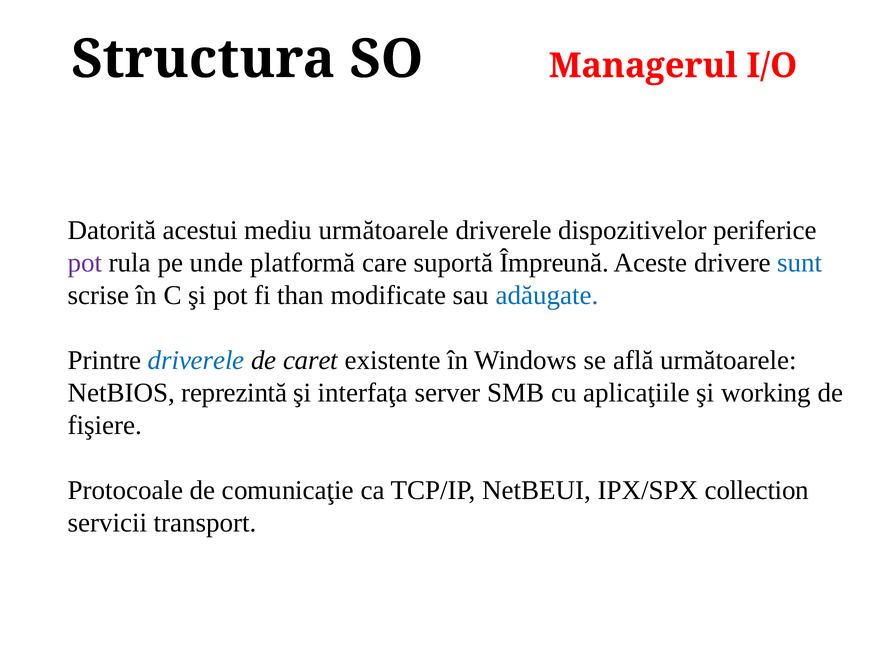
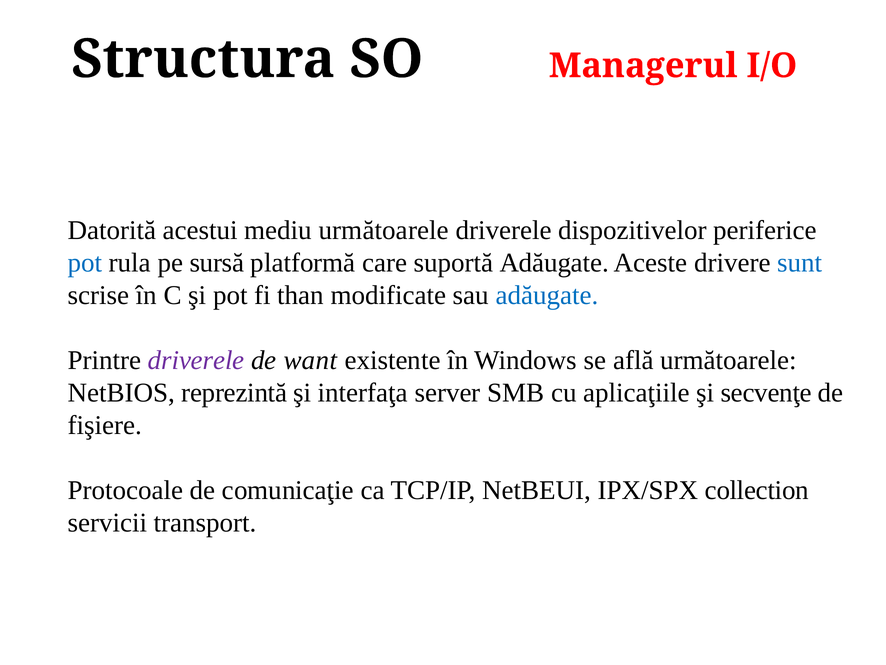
pot at (85, 262) colour: purple -> blue
unde: unde -> sursă
suportă Împreună: Împreună -> Adăugate
driverele at (196, 360) colour: blue -> purple
caret: caret -> want
working: working -> secvenţe
